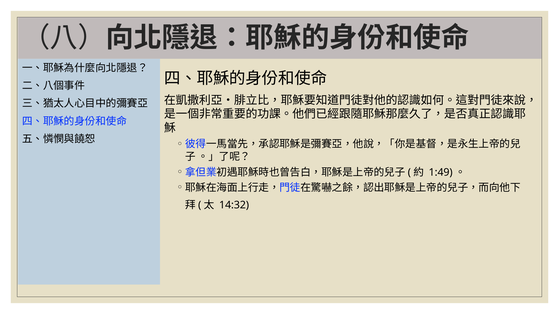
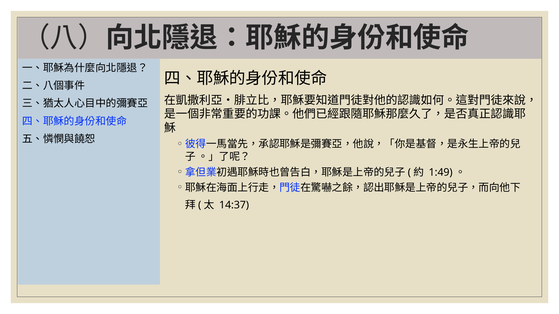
14:32: 14:32 -> 14:37
